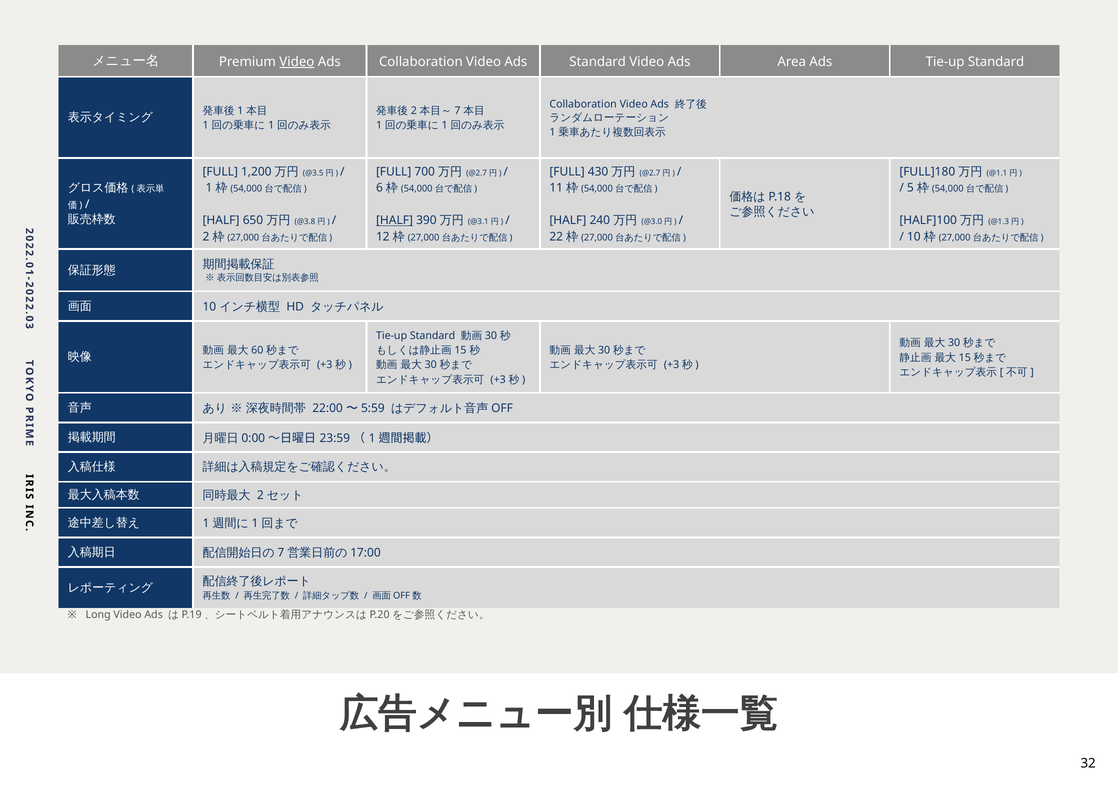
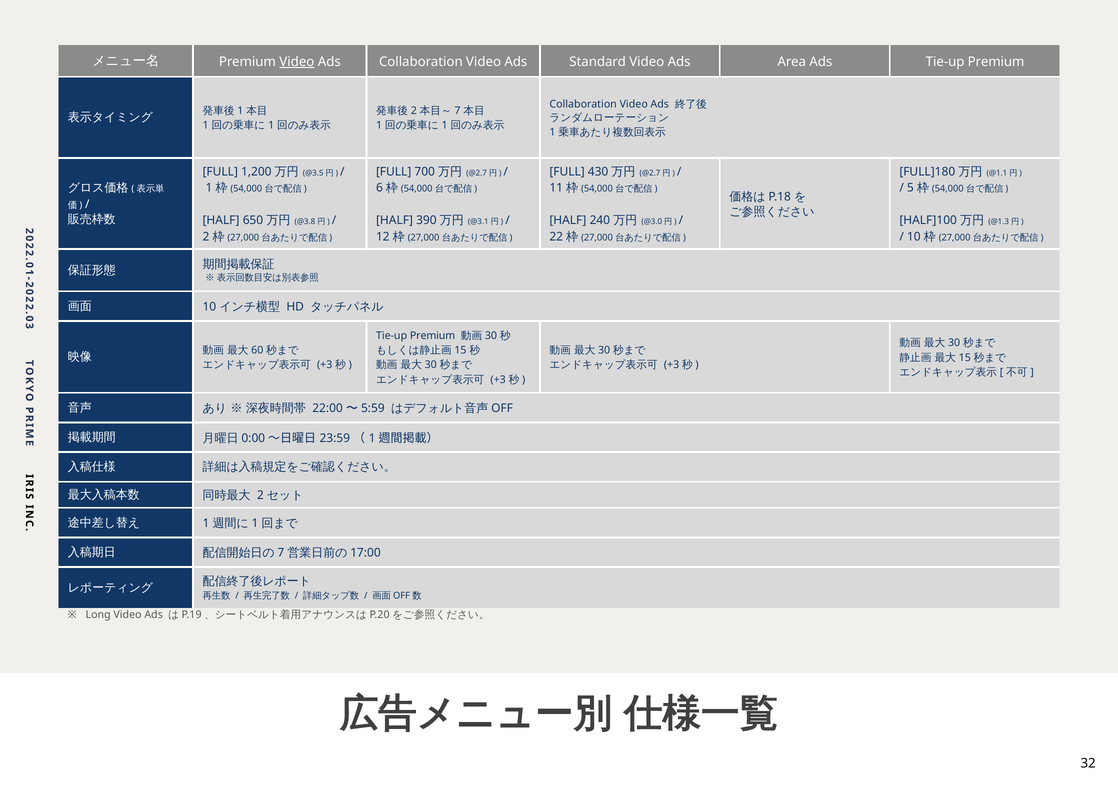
Ads Tie-up Standard: Standard -> Premium
HALF at (394, 220) underline: present -> none
Standard at (433, 335): Standard -> Premium
